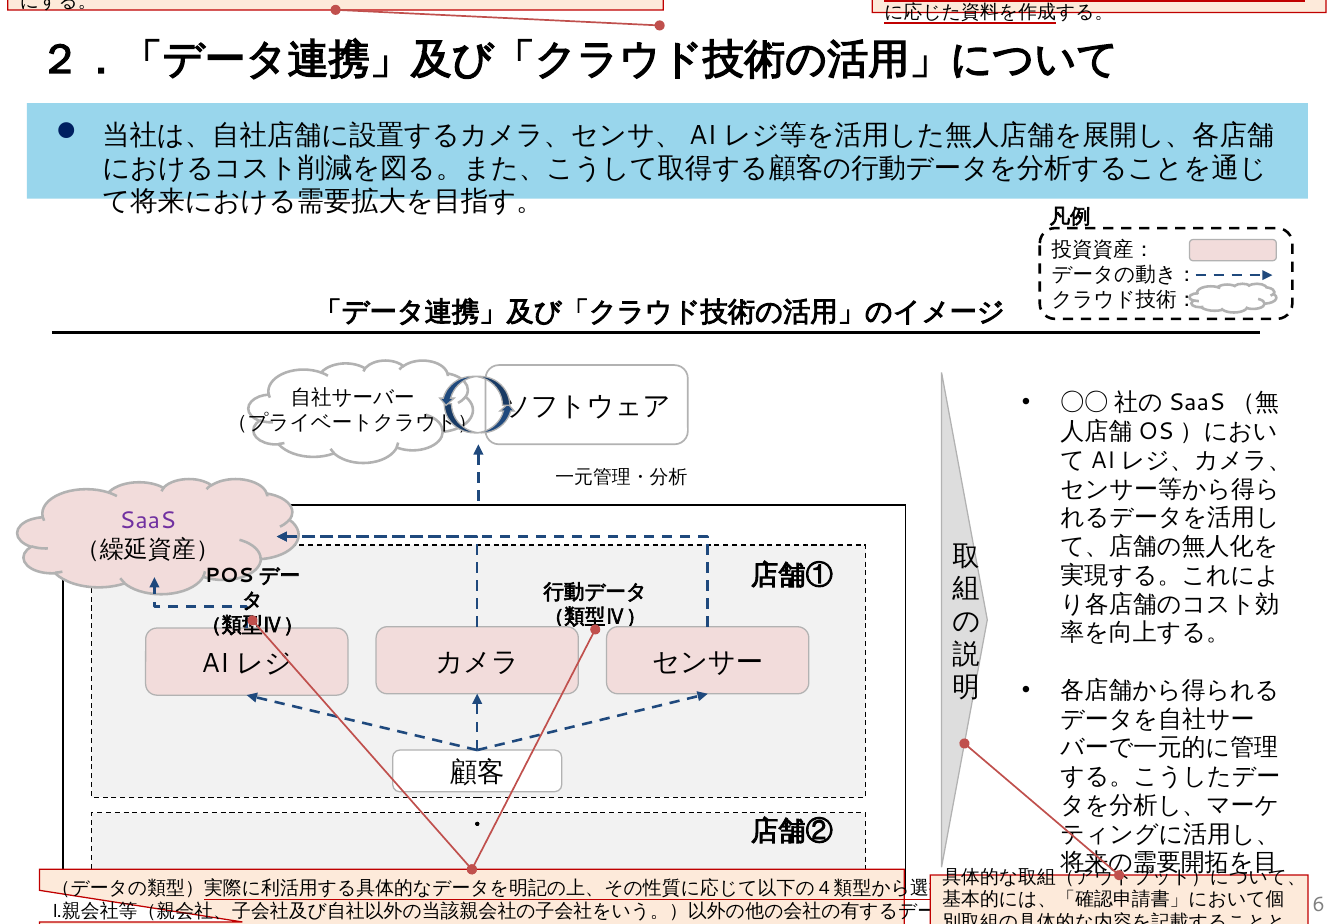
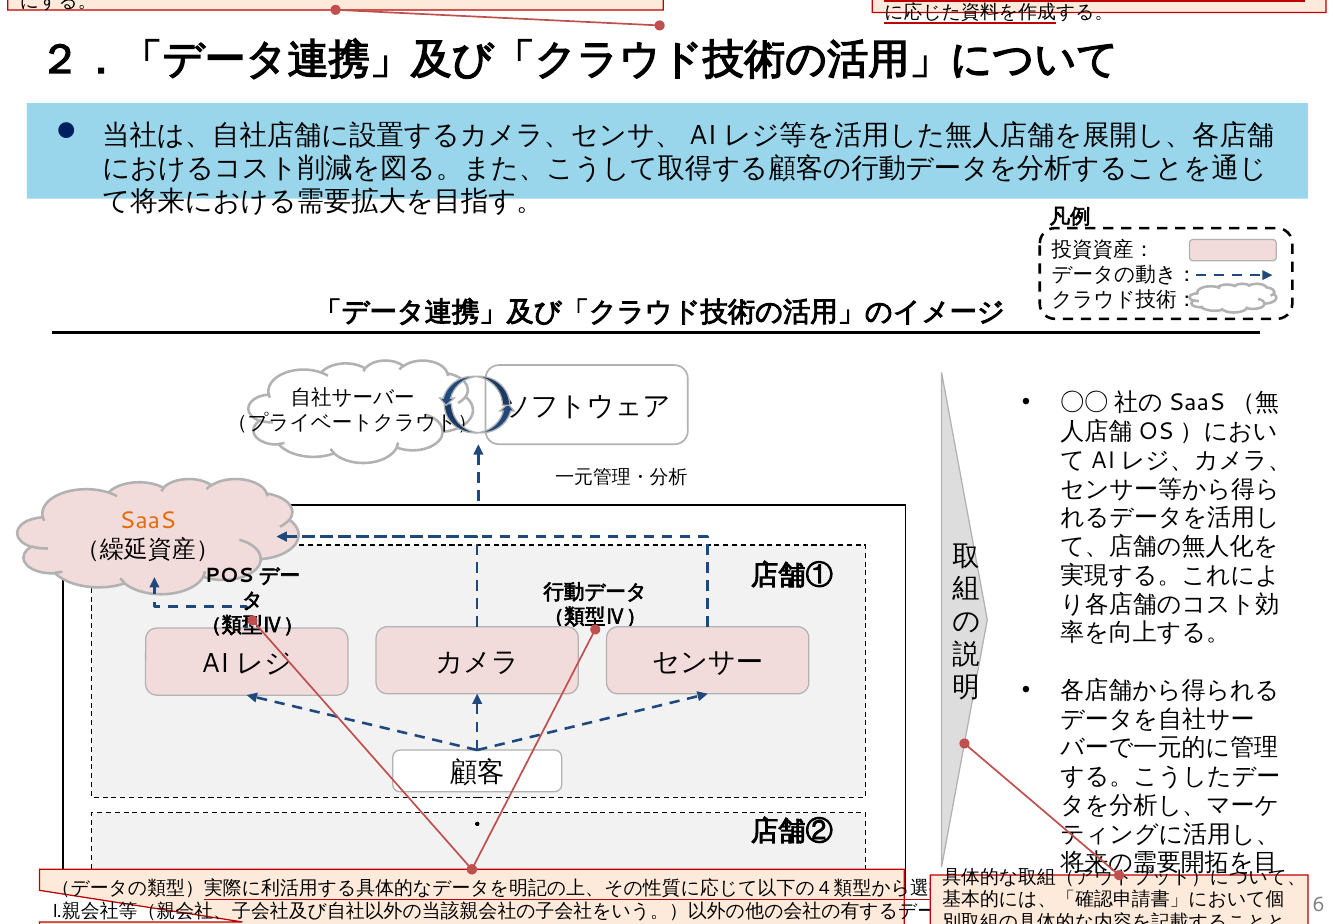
SaaS colour: purple -> orange
